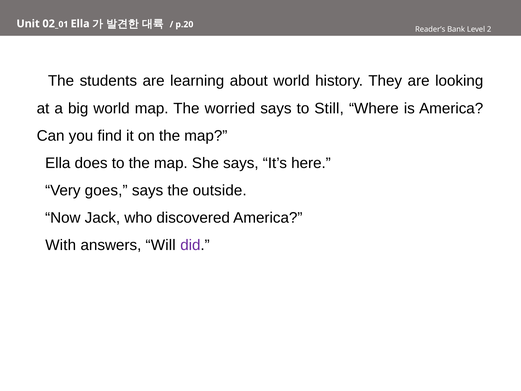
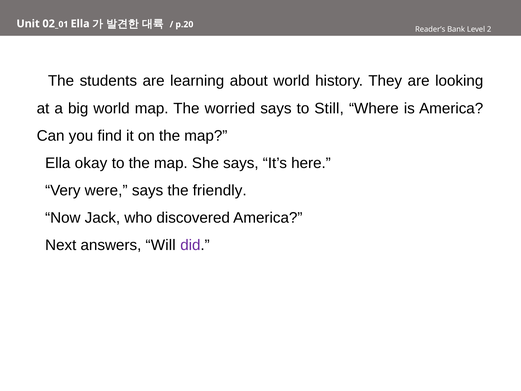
does: does -> okay
goes: goes -> were
outside: outside -> friendly
With: With -> Next
